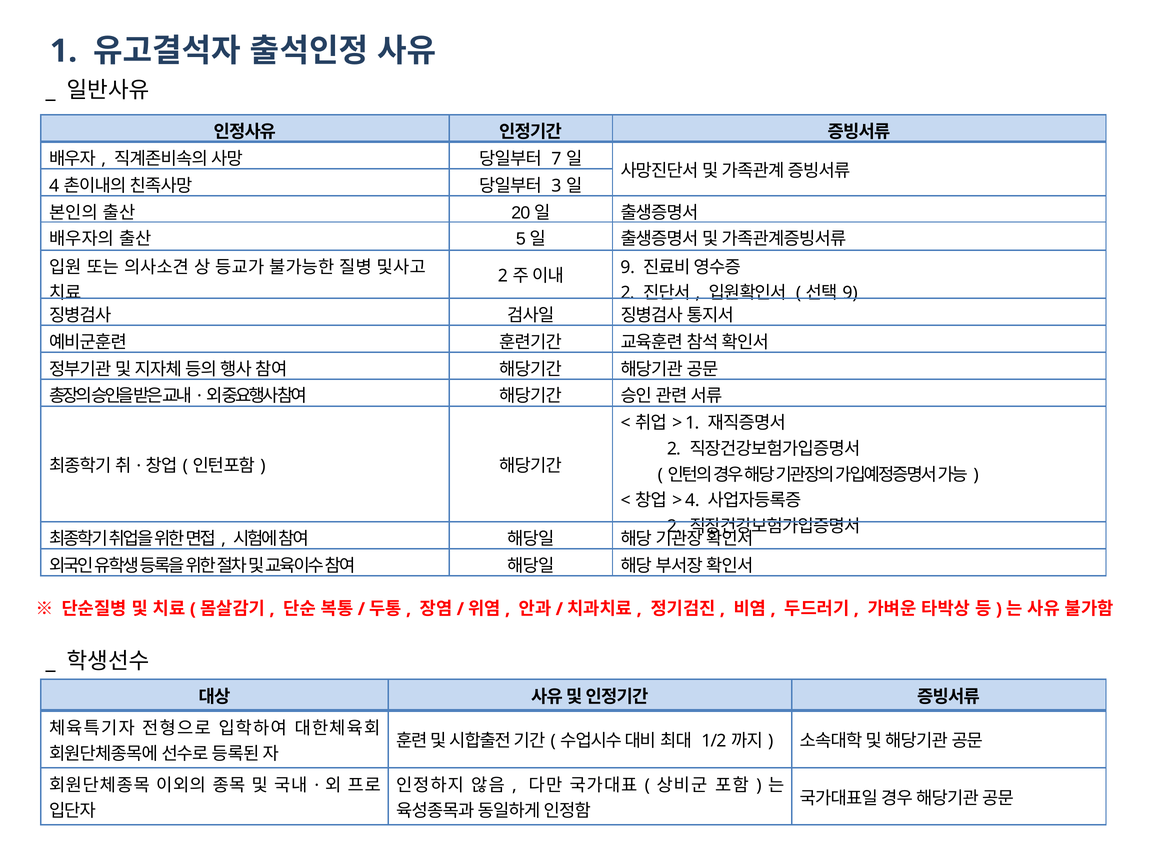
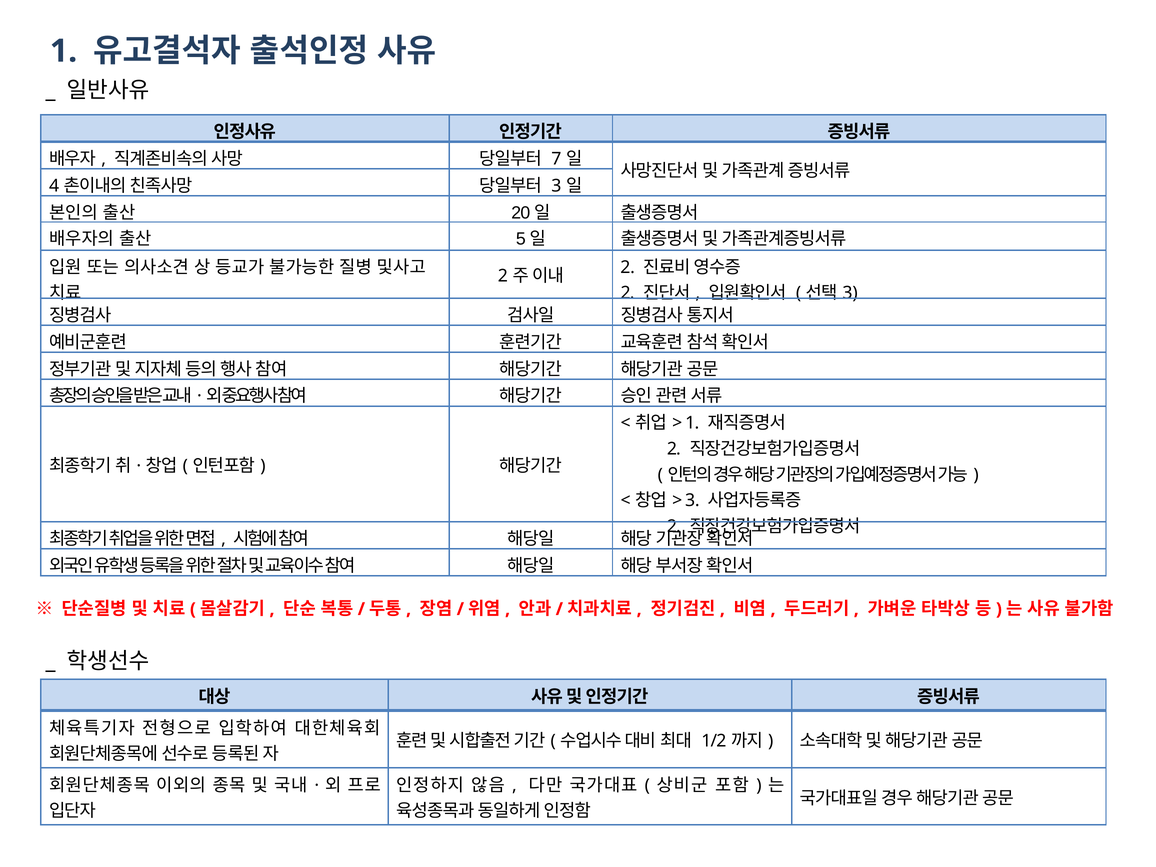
9 at (628, 267): 9 -> 2
9 at (850, 293): 9 -> 3
4 at (692, 500): 4 -> 3
